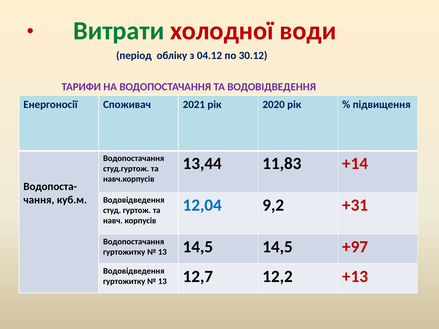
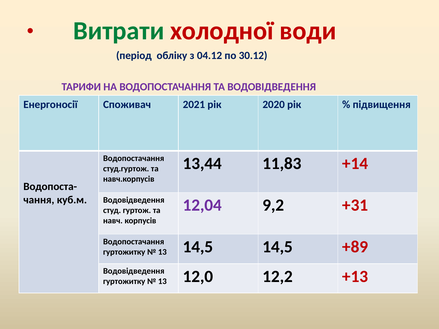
12,04 colour: blue -> purple
+97: +97 -> +89
12,7: 12,7 -> 12,0
